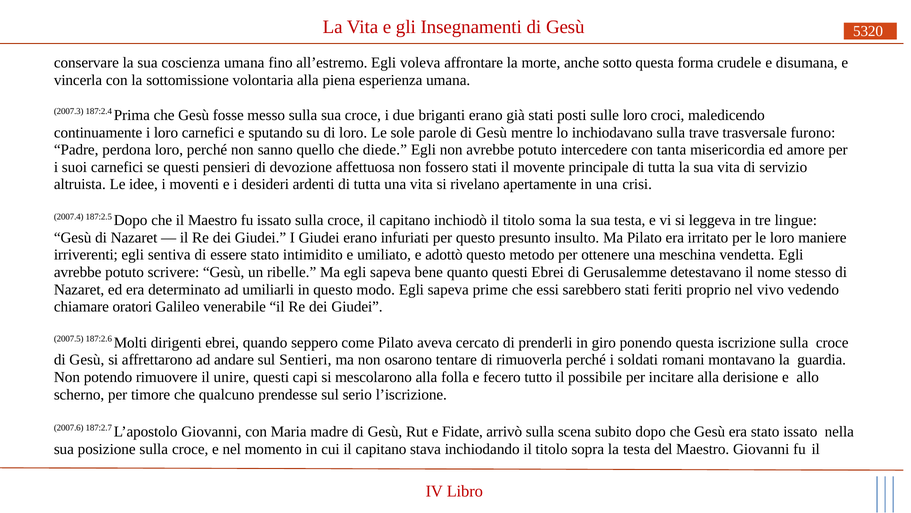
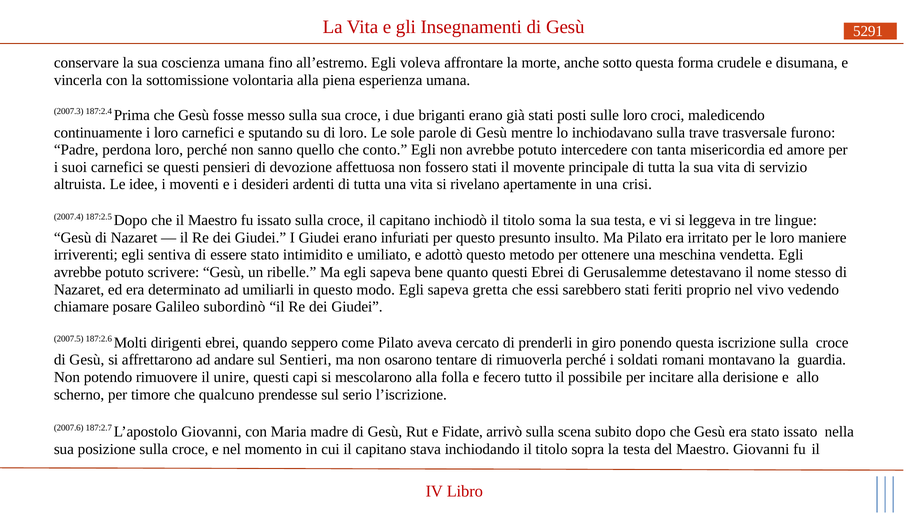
5320: 5320 -> 5291
diede: diede -> conto
prime: prime -> gretta
oratori: oratori -> posare
venerabile: venerabile -> subordinò
